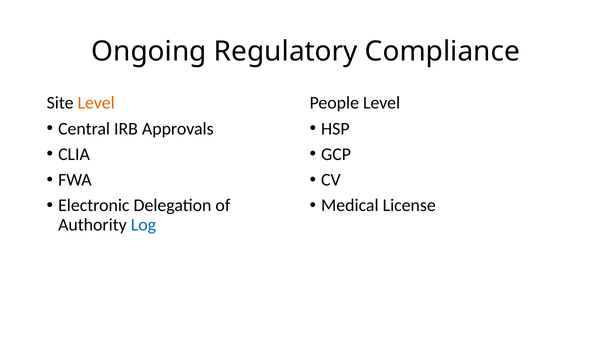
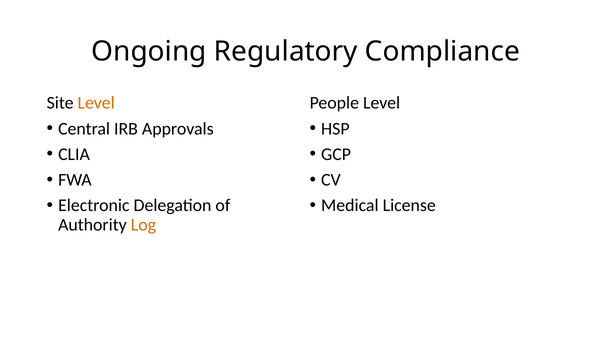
Log colour: blue -> orange
